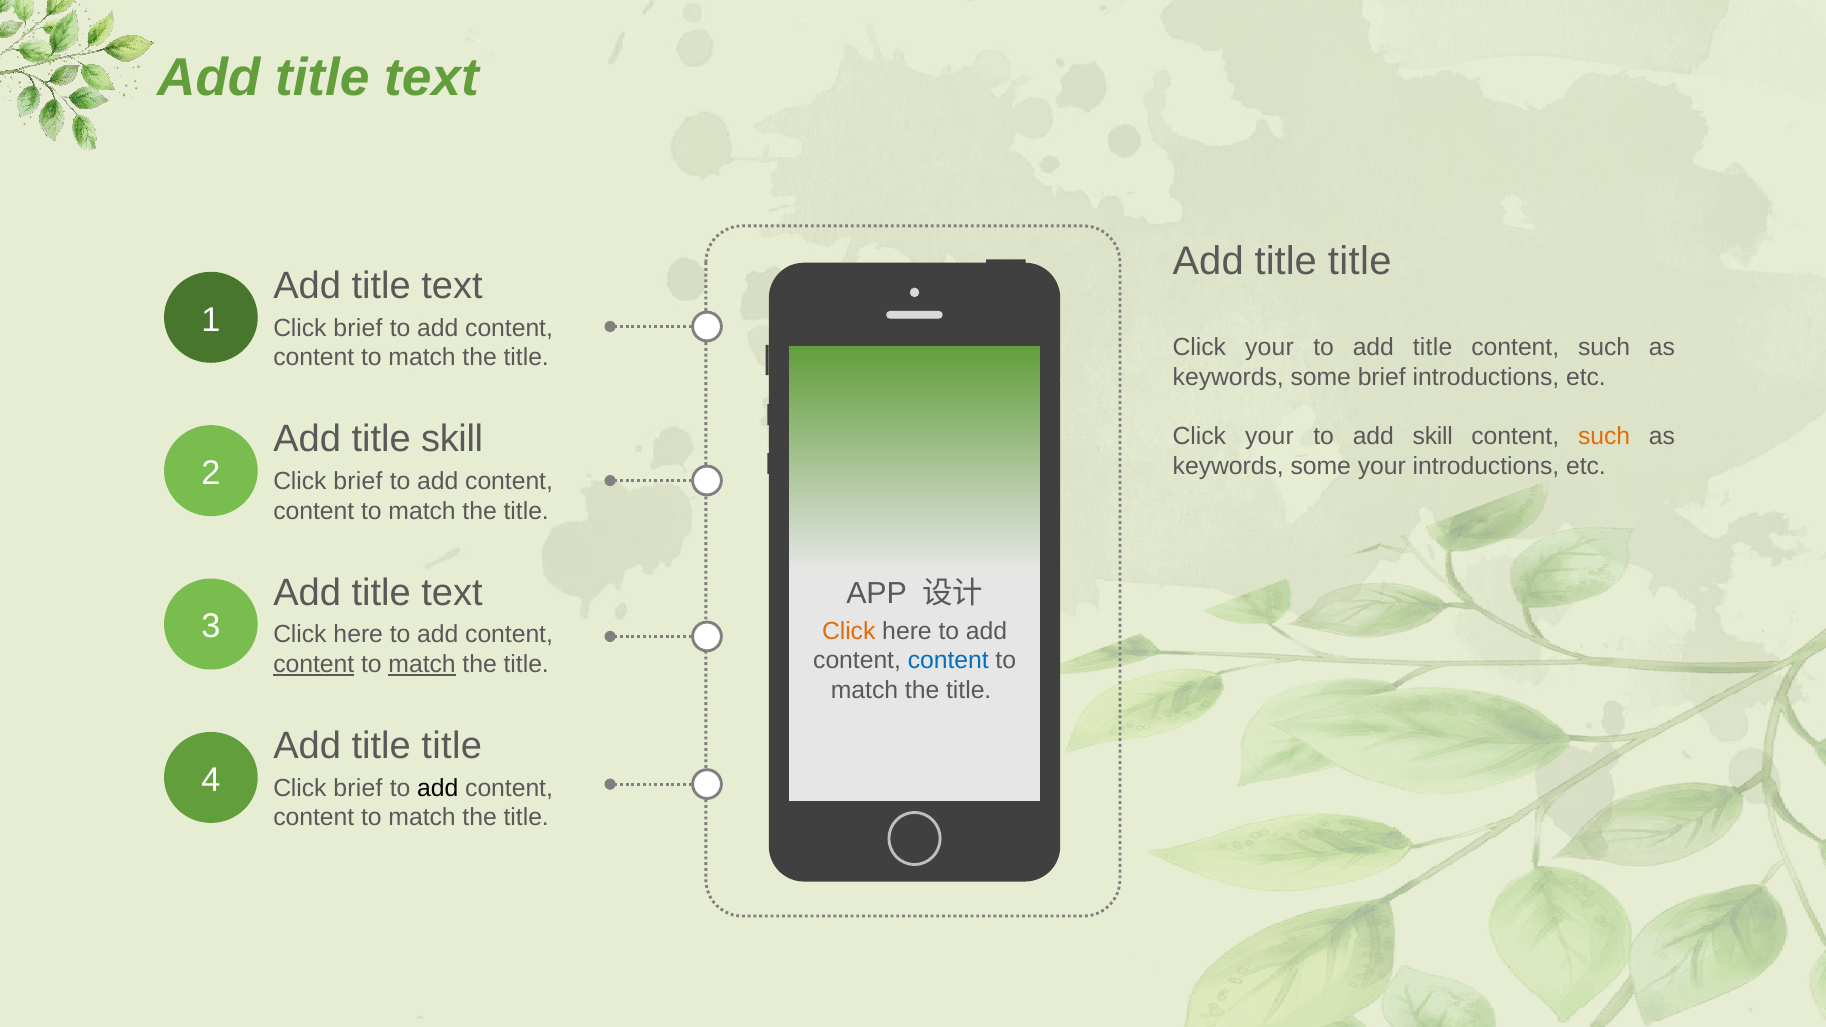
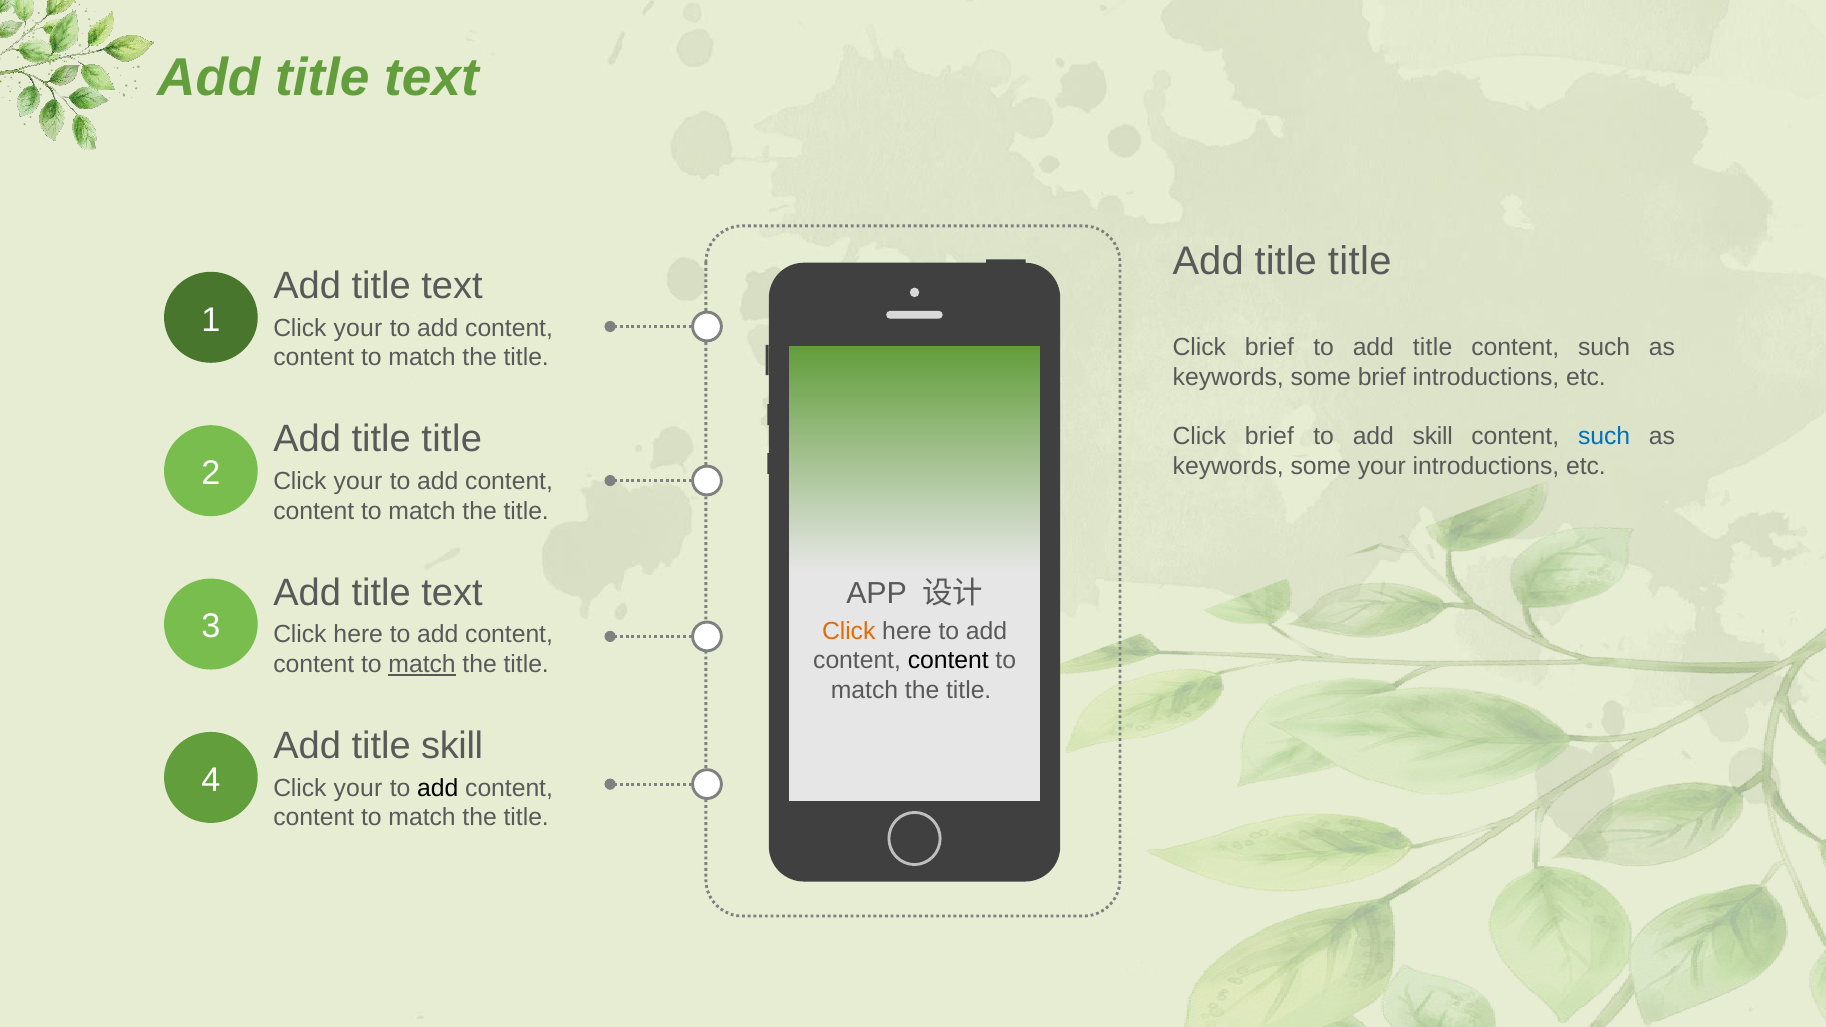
brief at (358, 328): brief -> your
your at (1270, 348): your -> brief
skill at (452, 439): skill -> title
your at (1270, 437): your -> brief
such at (1604, 437) colour: orange -> blue
brief at (358, 481): brief -> your
content at (948, 661) colour: blue -> black
content at (314, 664) underline: present -> none
title at (452, 746): title -> skill
brief at (358, 788): brief -> your
